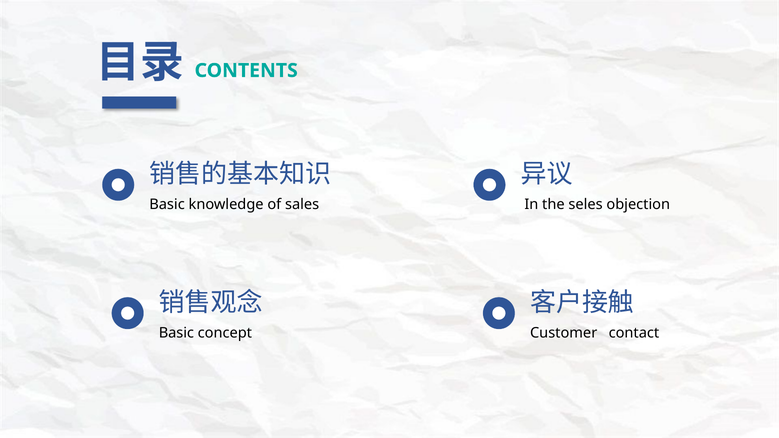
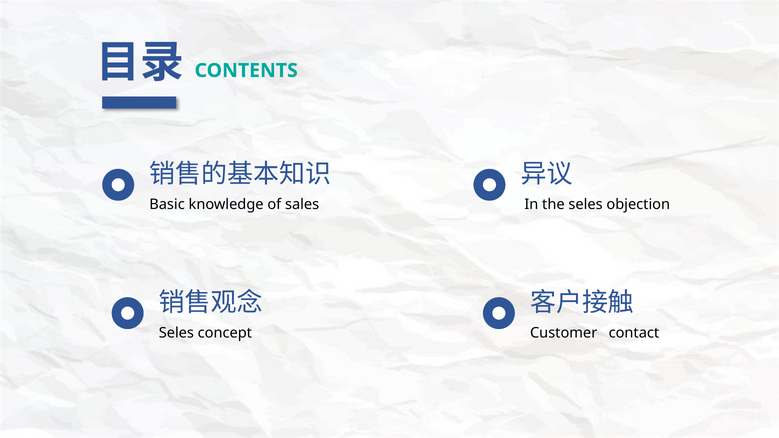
Basic at (176, 333): Basic -> Seles
